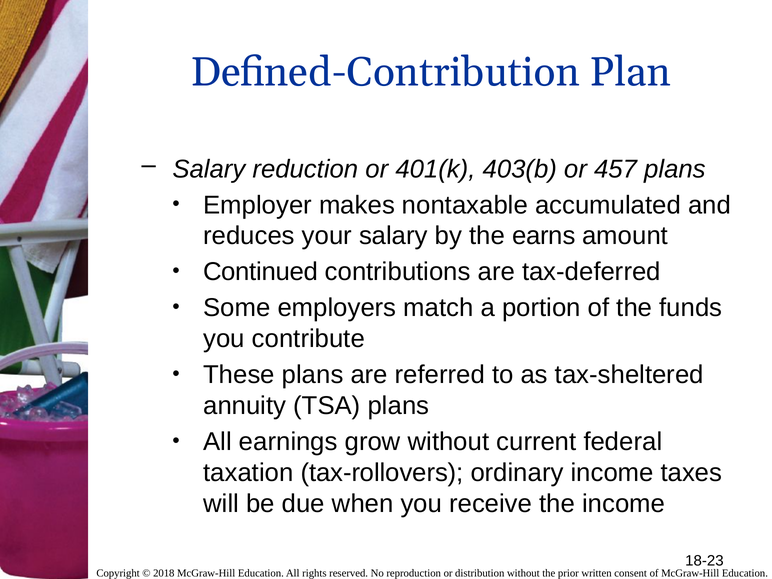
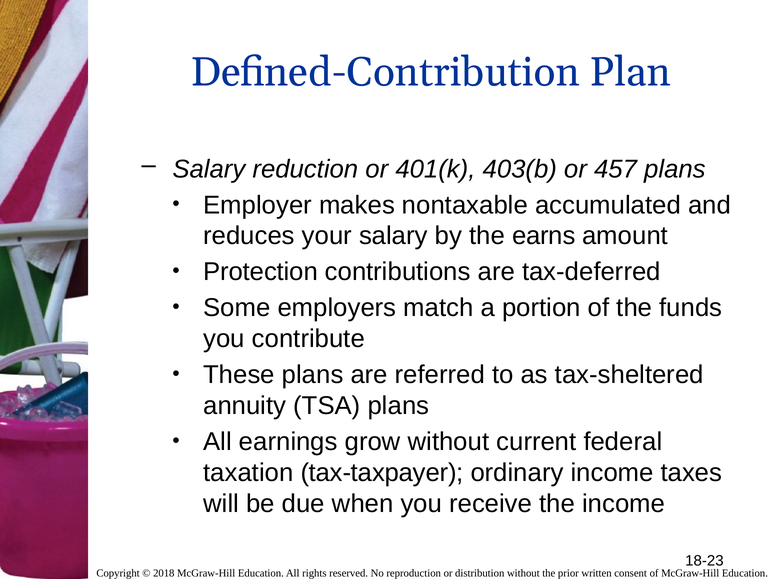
Continued: Continued -> Protection
tax-rollovers: tax-rollovers -> tax-taxpayer
